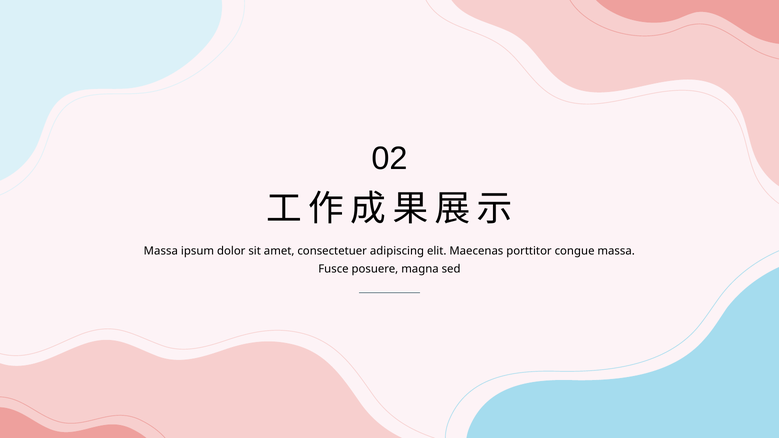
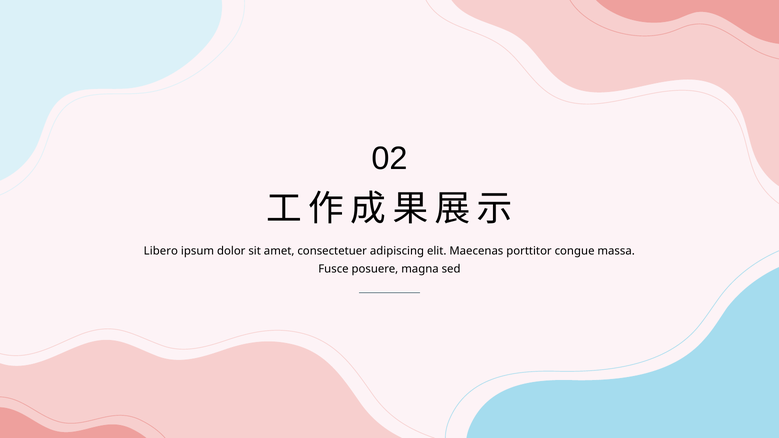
Massa at (161, 251): Massa -> Libero
